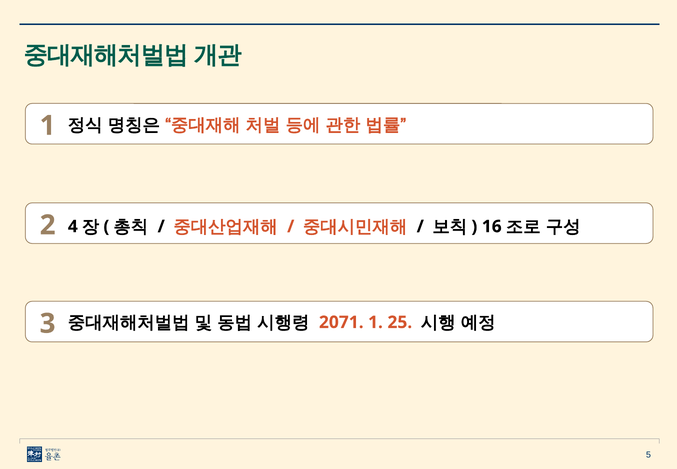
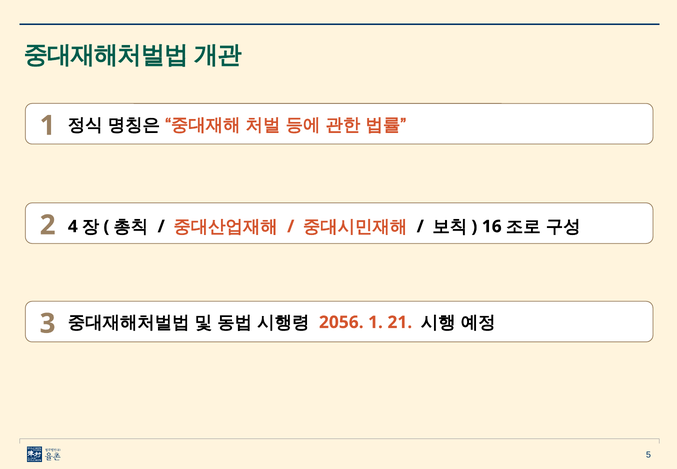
2071: 2071 -> 2056
25: 25 -> 21
